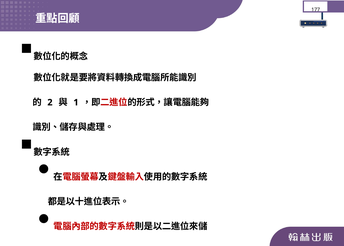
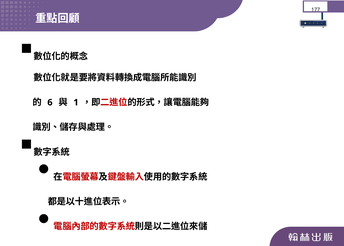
2: 2 -> 6
